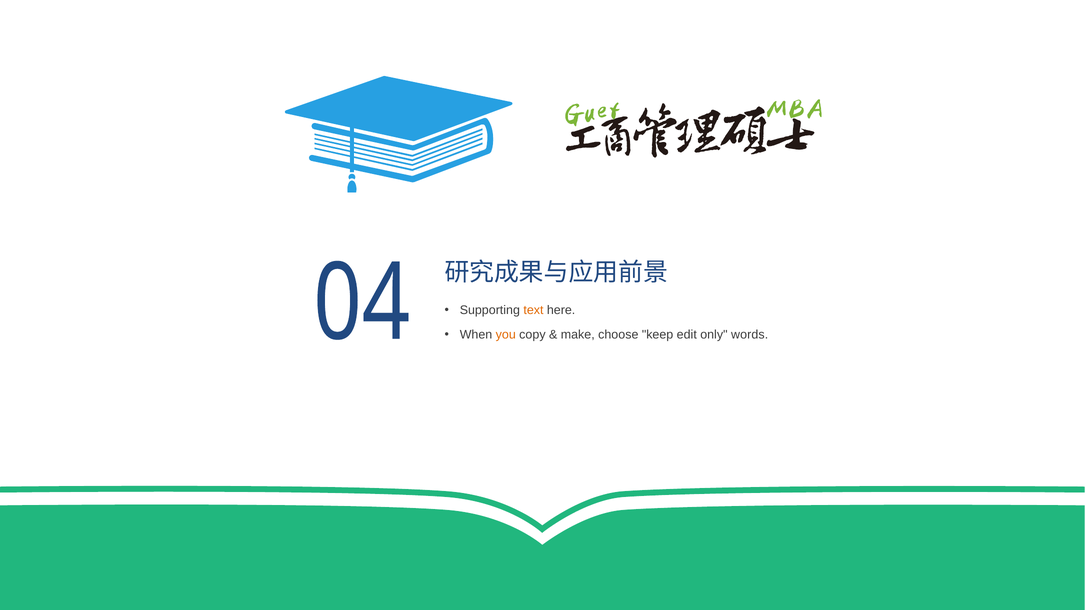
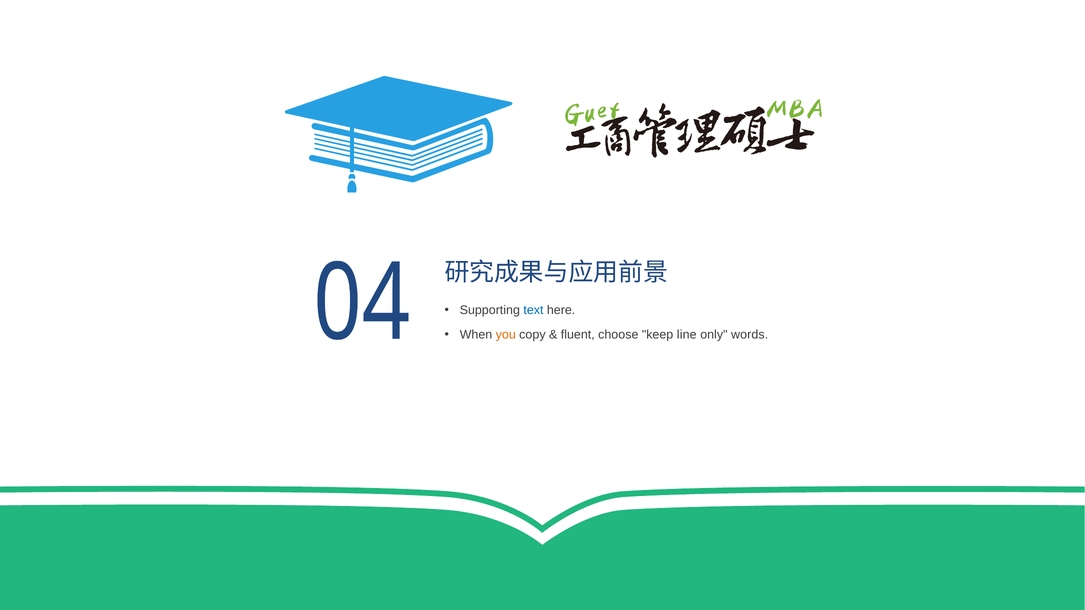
text colour: orange -> blue
make: make -> fluent
edit: edit -> line
